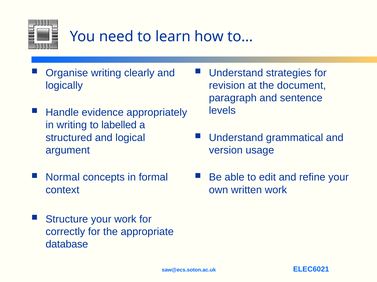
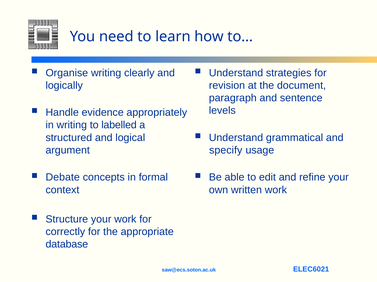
version: version -> specify
Normal: Normal -> Debate
